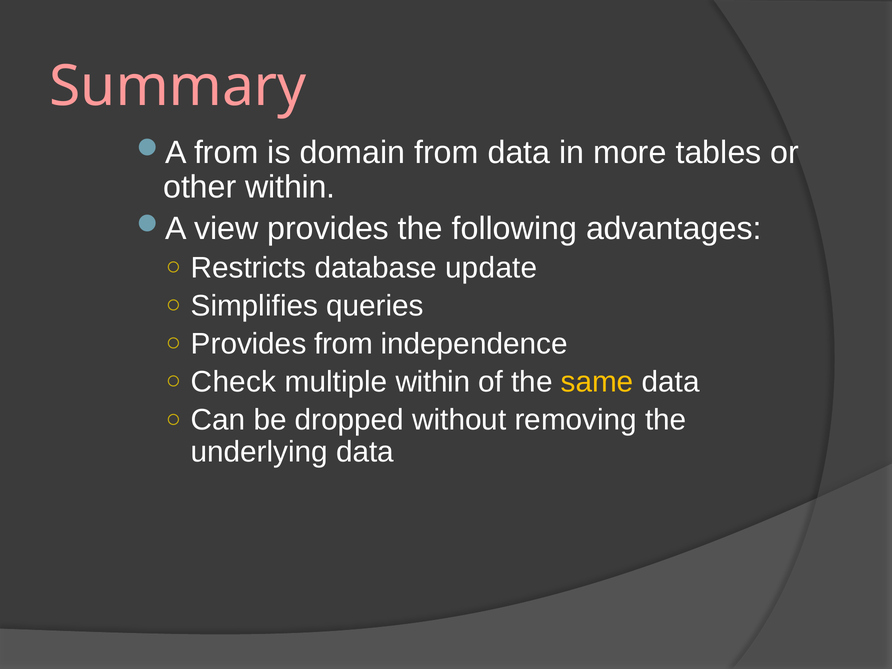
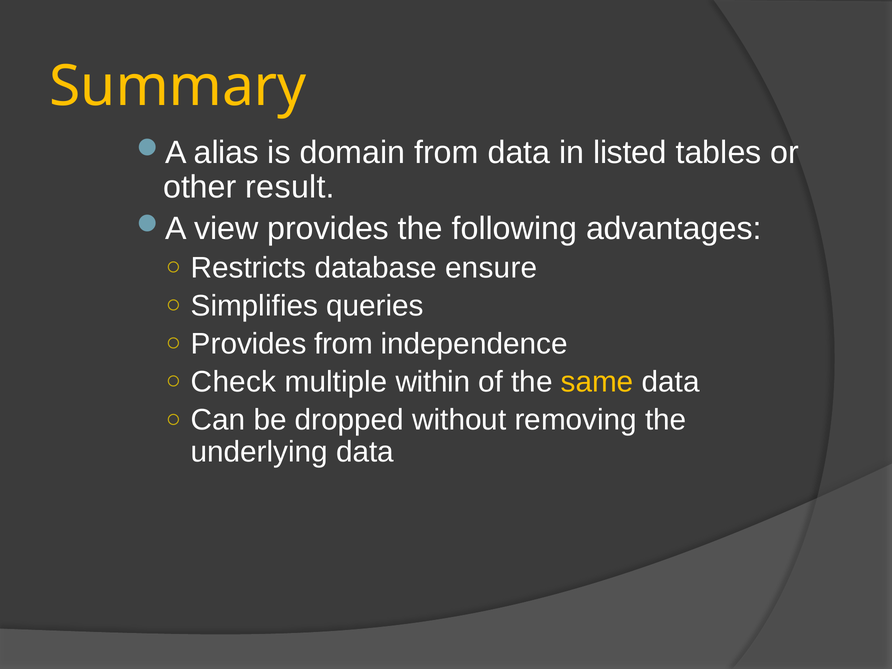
Summary colour: pink -> yellow
from at (226, 152): from -> alias
more: more -> listed
other within: within -> result
update: update -> ensure
